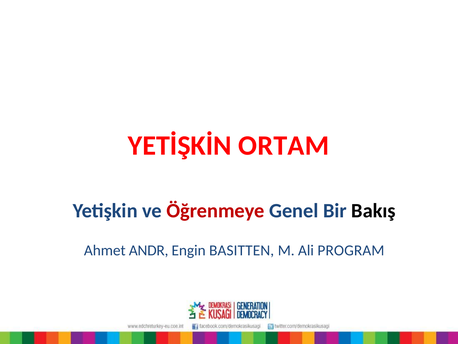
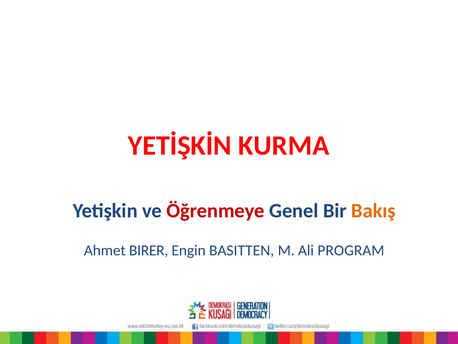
ORTAM: ORTAM -> KURMA
Bakış colour: black -> orange
ANDR: ANDR -> BIRER
